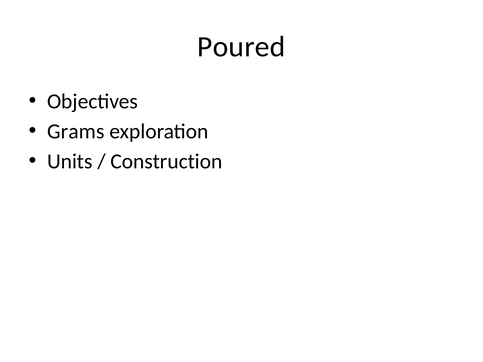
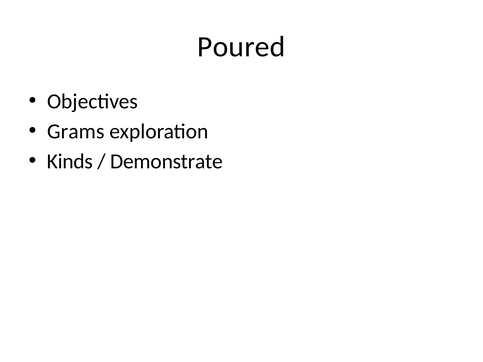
Units: Units -> Kinds
Construction: Construction -> Demonstrate
